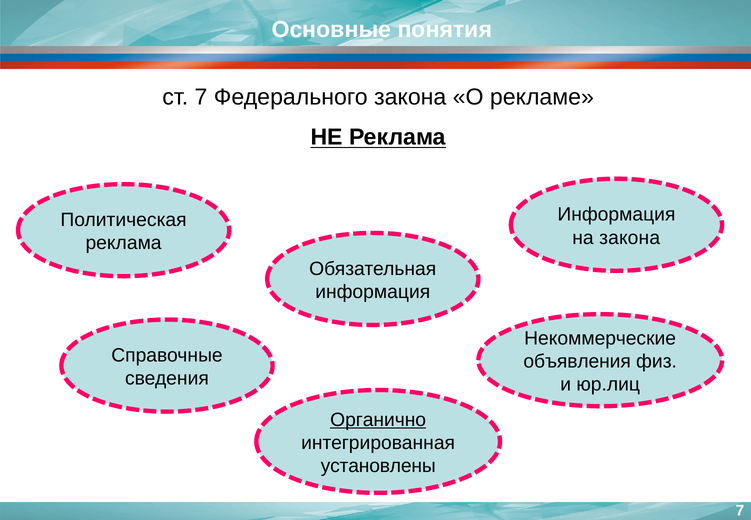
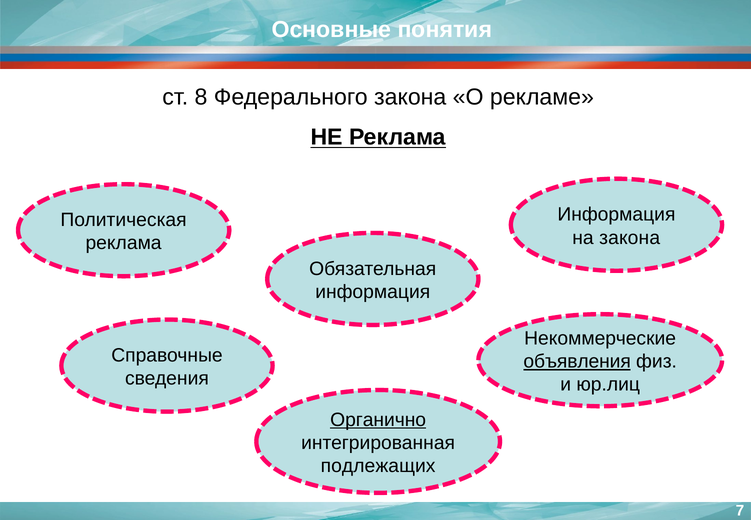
ст 7: 7 -> 8
объявления underline: none -> present
установлены: установлены -> подлежащих
